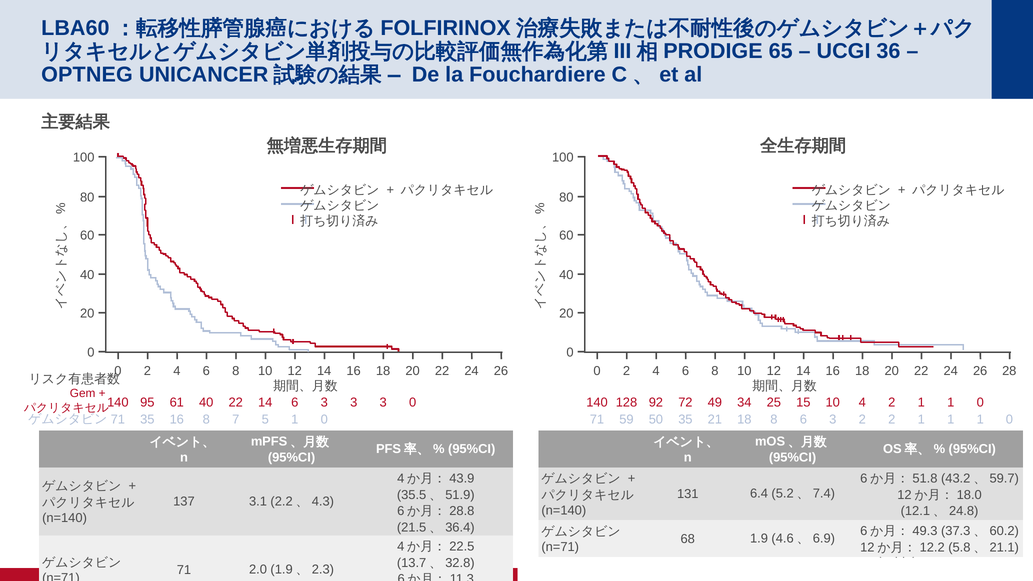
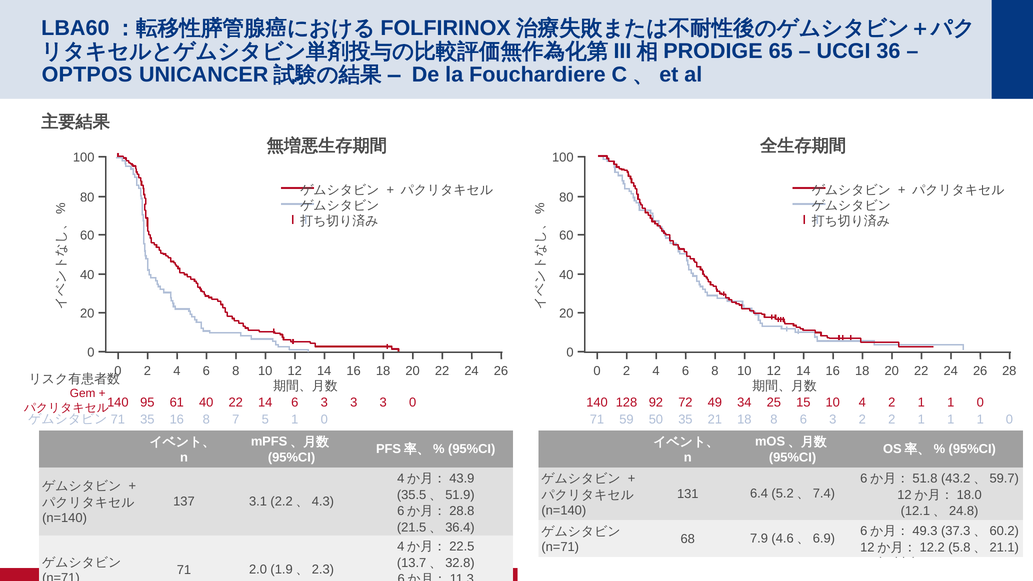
OPTNEG: OPTNEG -> OPTPOS
1.9: 1.9 -> 7.9
